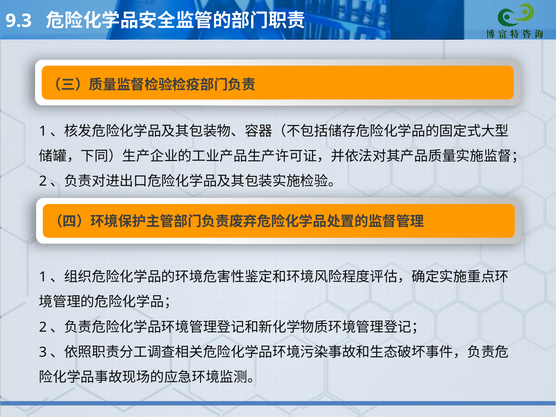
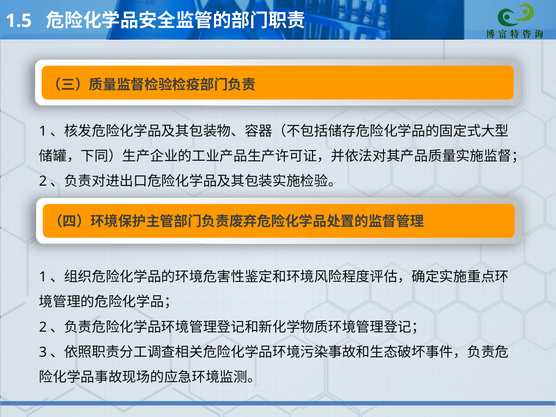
9.3: 9.3 -> 1.5
